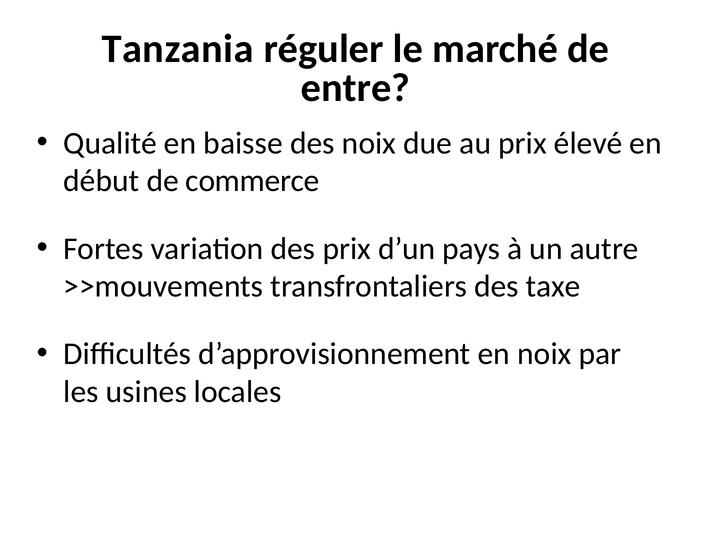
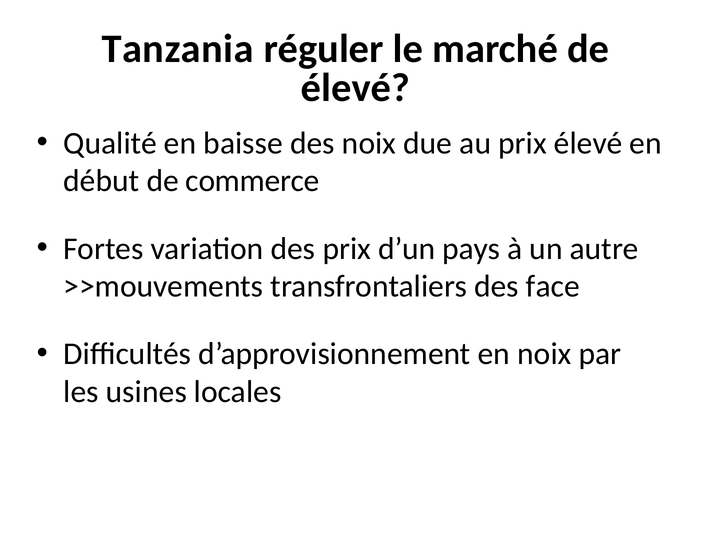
entre at (355, 88): entre -> élevé
taxe: taxe -> face
